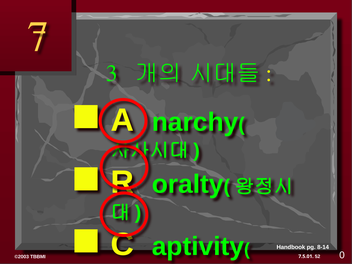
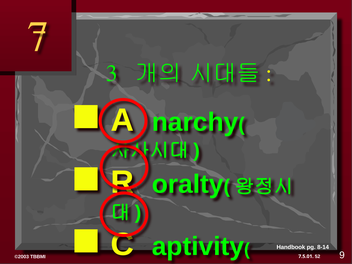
0: 0 -> 9
